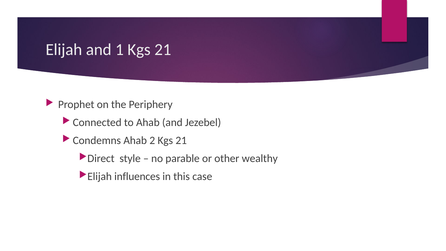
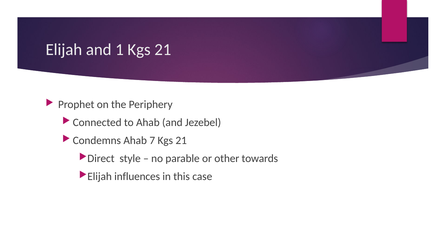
2: 2 -> 7
wealthy: wealthy -> towards
